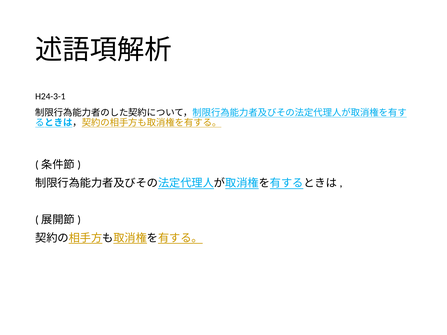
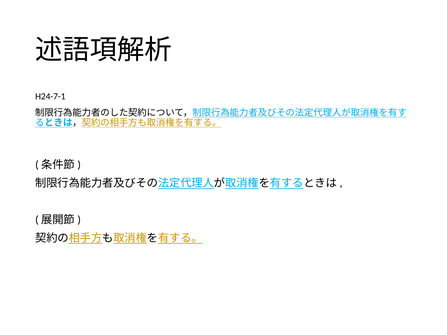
H24-3-1: H24-3-1 -> H24-7-1
